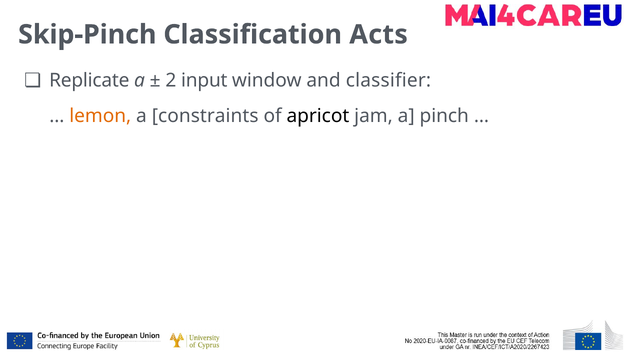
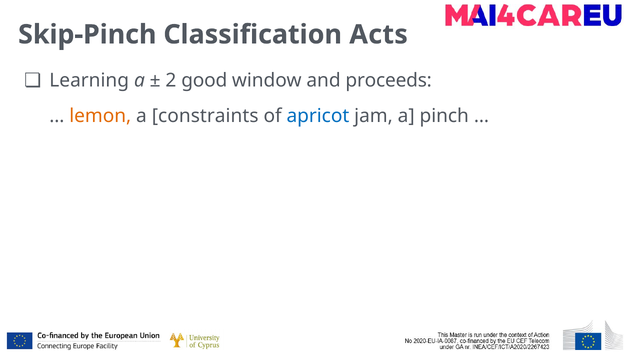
Replicate: Replicate -> Learning
input: input -> good
classifier: classifier -> proceeds
apricot colour: black -> blue
